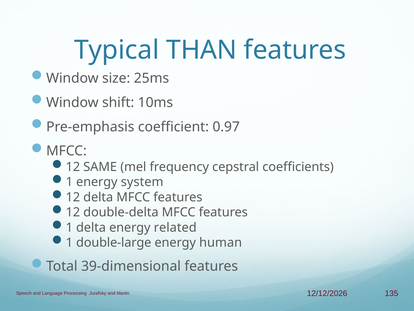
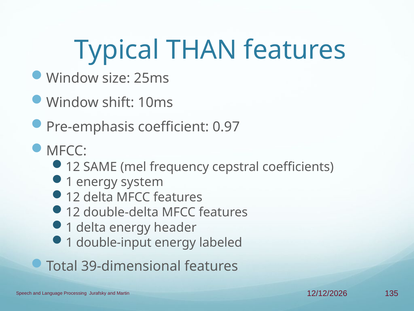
related: related -> header
double-large: double-large -> double-input
human: human -> labeled
